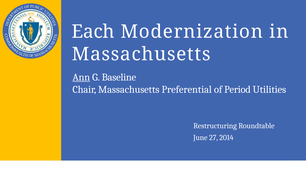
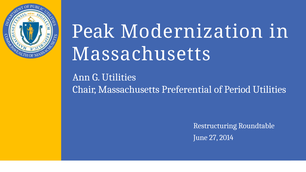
Each: Each -> Peak
Ann underline: present -> none
G Baseline: Baseline -> Utilities
